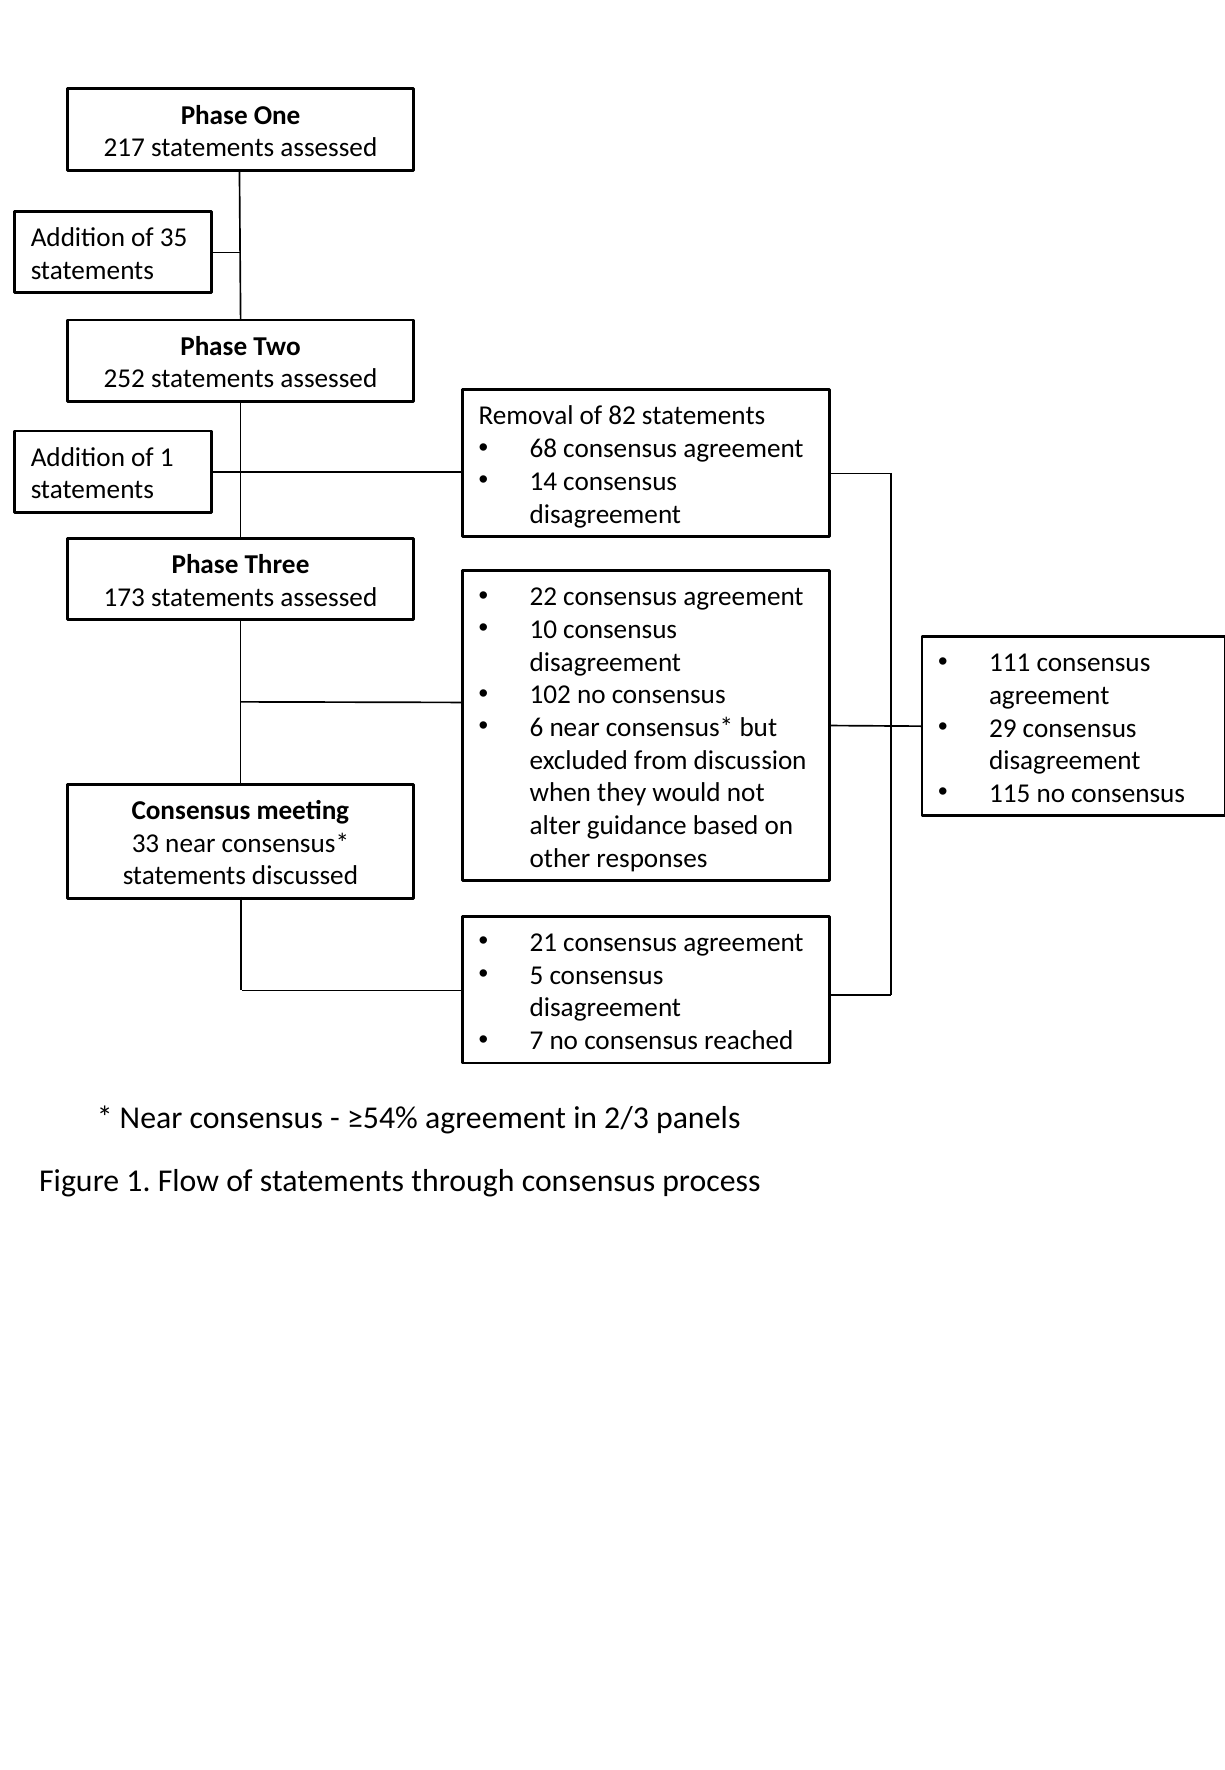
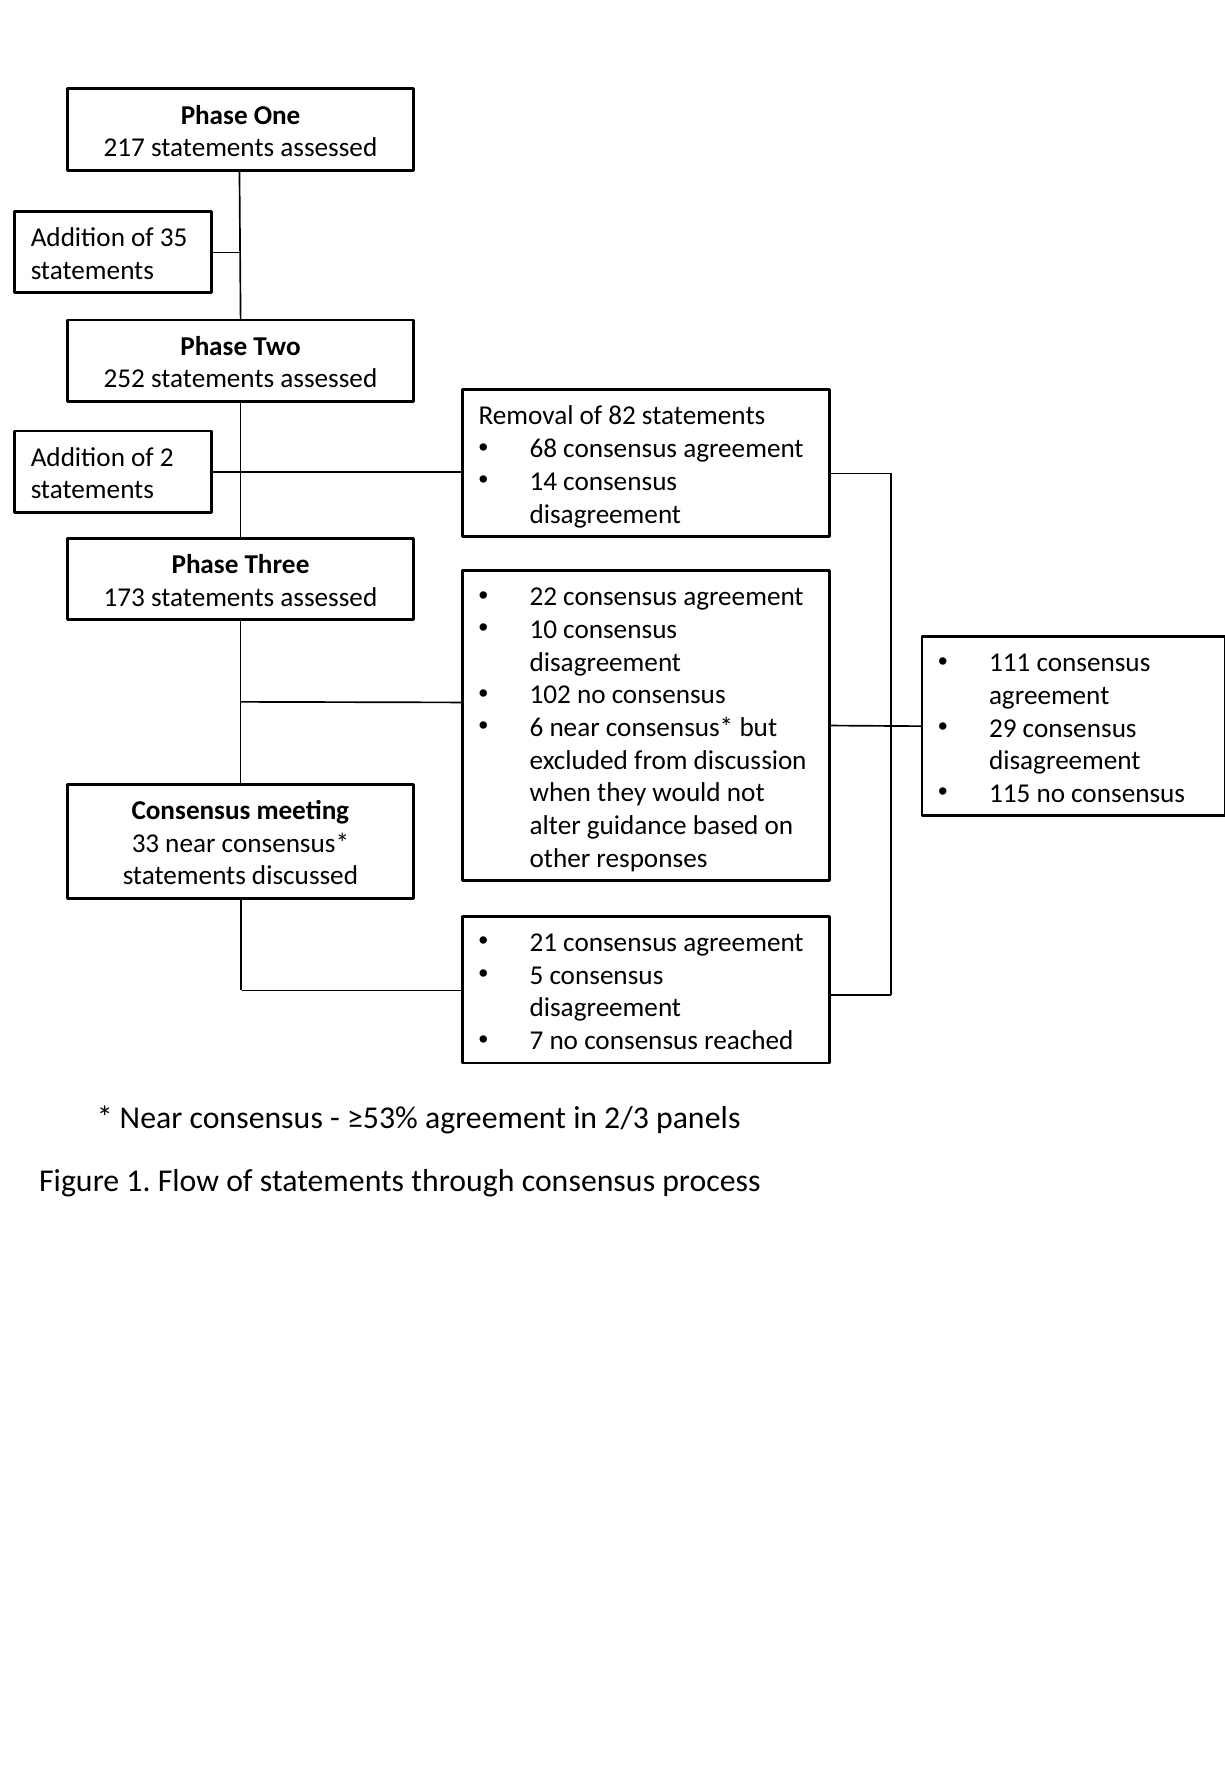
of 1: 1 -> 2
≥54%: ≥54% -> ≥53%
